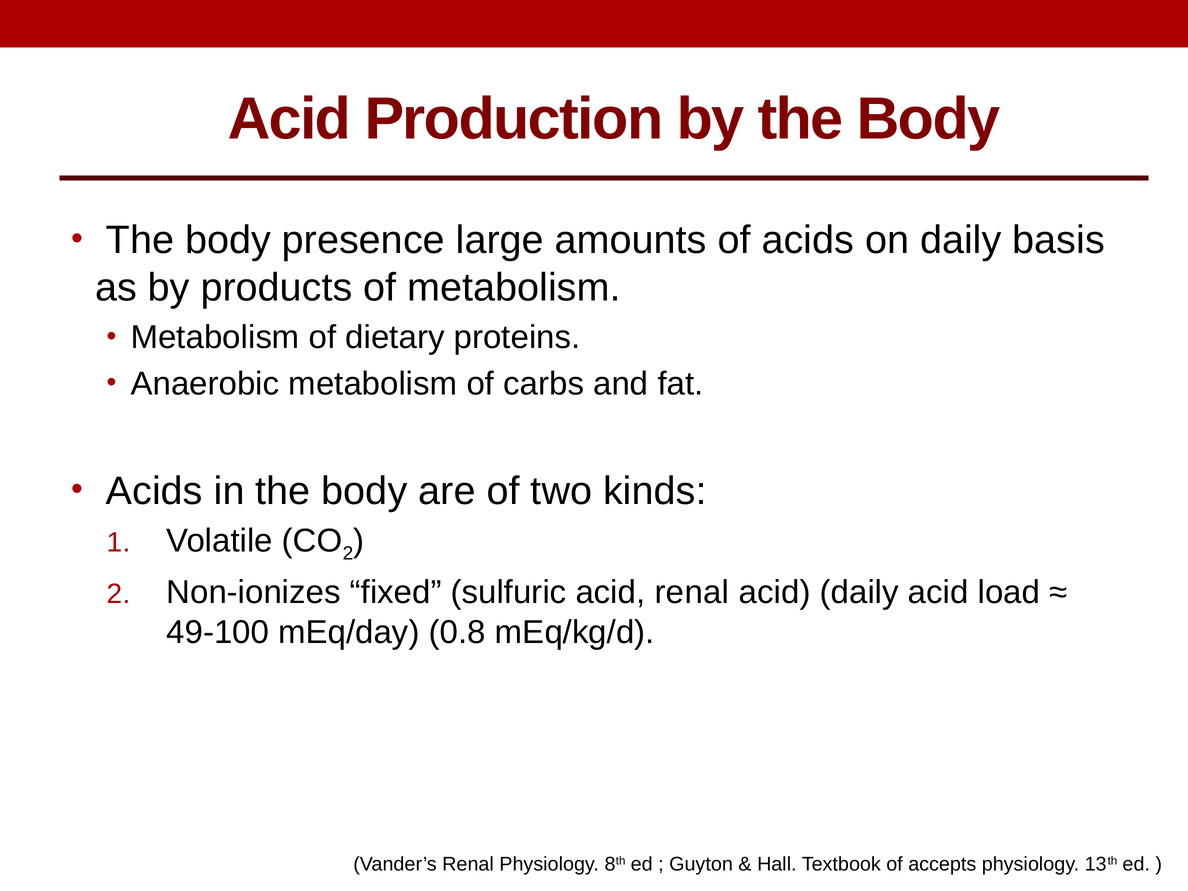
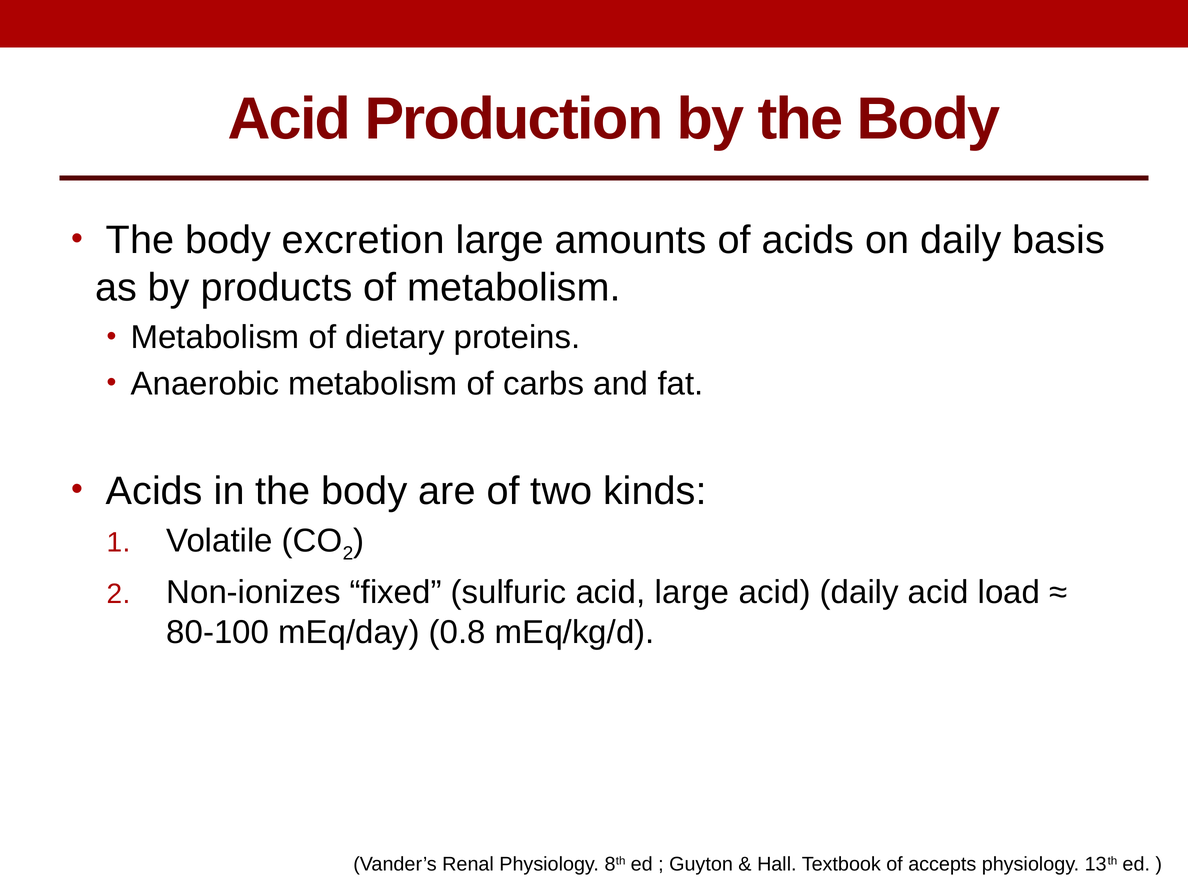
presence: presence -> excretion
acid renal: renal -> large
49-100: 49-100 -> 80-100
